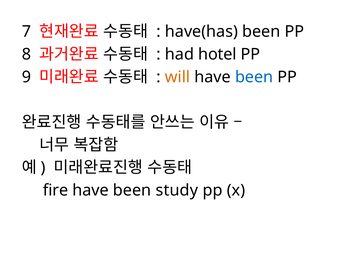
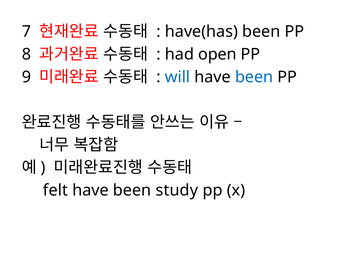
hotel: hotel -> open
will colour: orange -> blue
fire: fire -> felt
